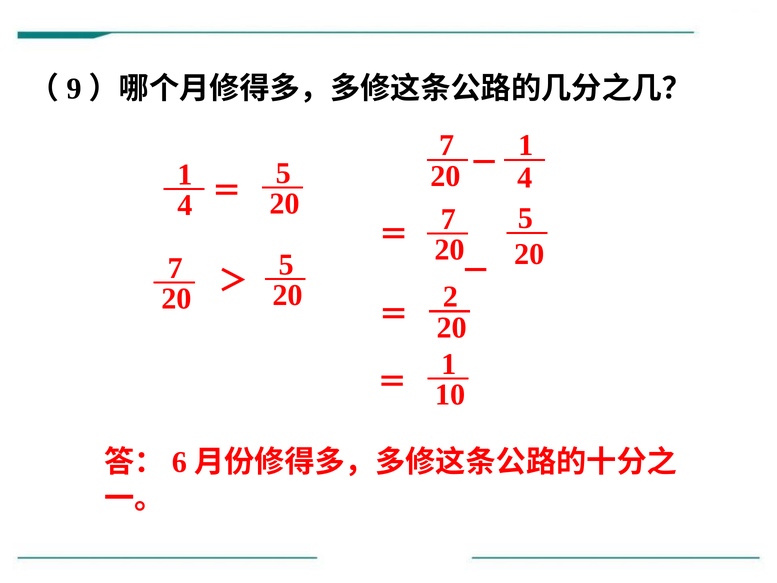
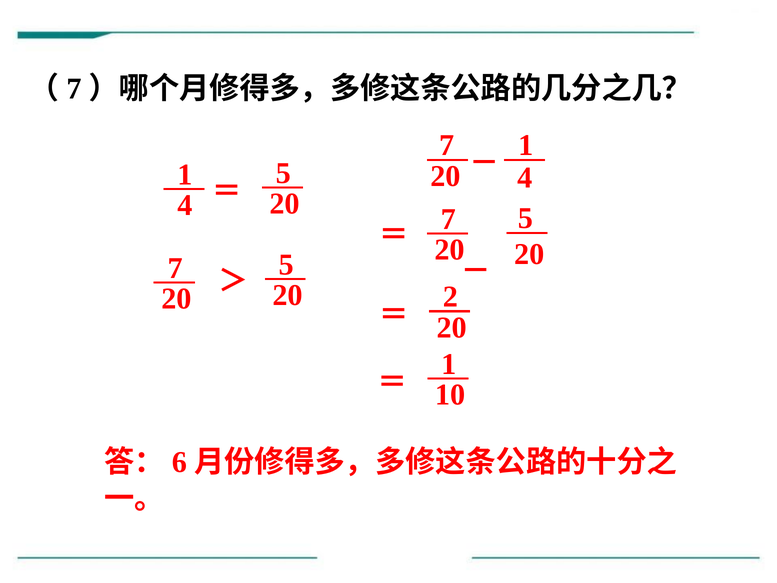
9 at (74, 89): 9 -> 7
